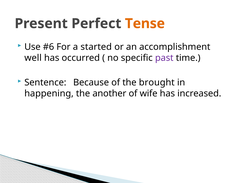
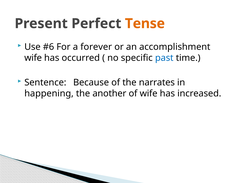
started: started -> forever
well at (33, 58): well -> wife
past colour: purple -> blue
brought: brought -> narrates
